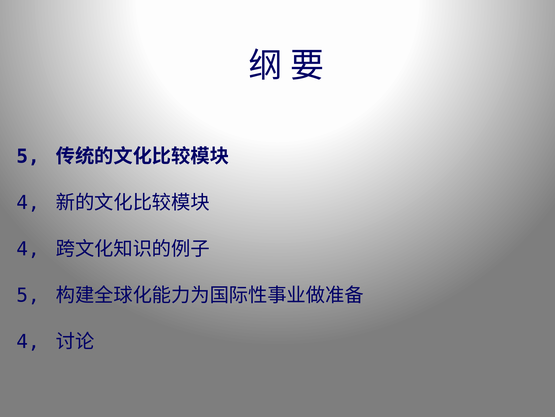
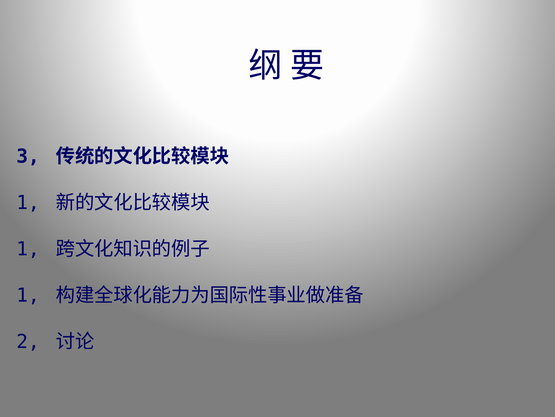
5 at (28, 156): 5 -> 3
4 at (28, 203): 4 -> 1
4 at (28, 249): 4 -> 1
5 at (28, 295): 5 -> 1
4 at (28, 341): 4 -> 2
